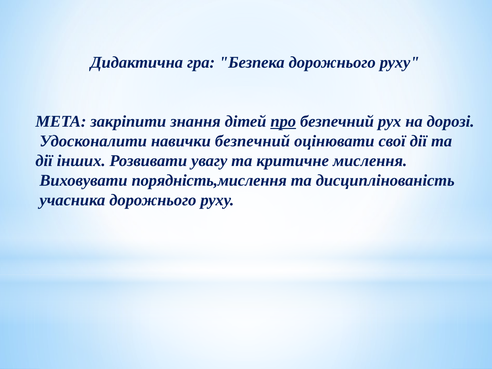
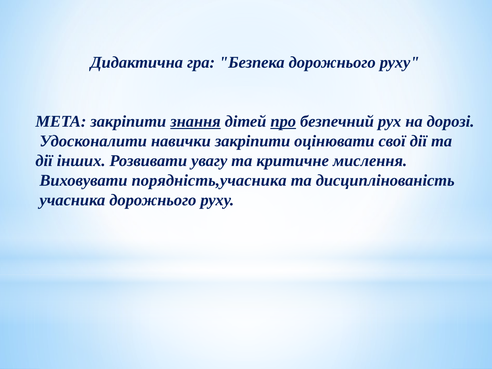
знання underline: none -> present
навички безпечний: безпечний -> закріпити
порядність,мислення: порядність,мислення -> порядність,учасника
